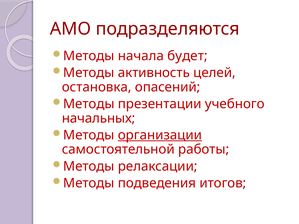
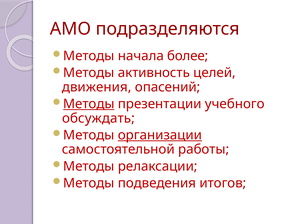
будет: будет -> более
остановка: остановка -> движения
Методы at (89, 104) underline: none -> present
начальных: начальных -> обсуждать
